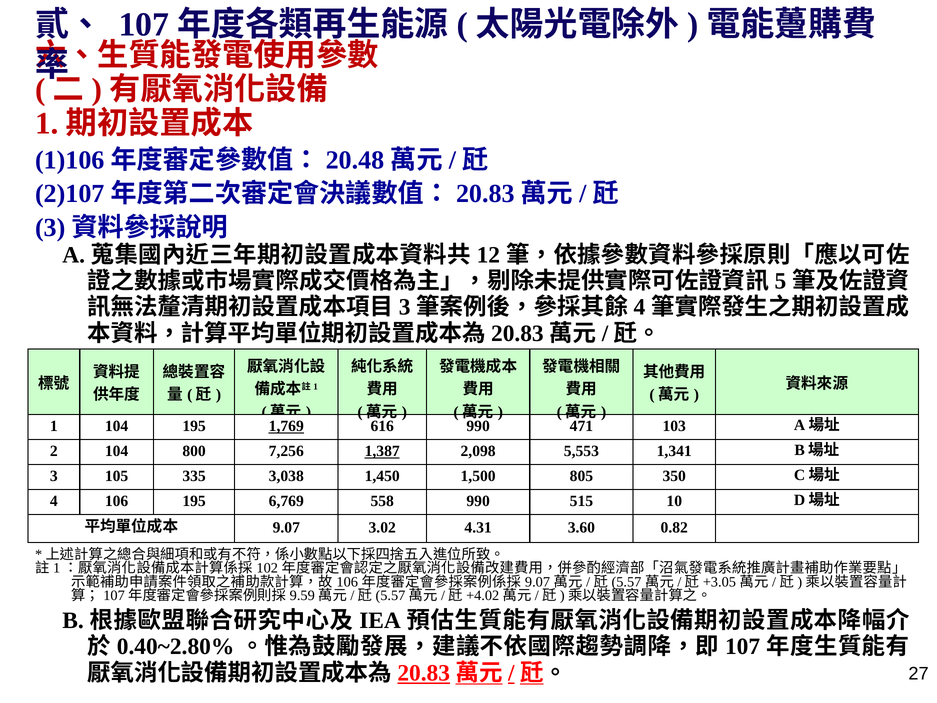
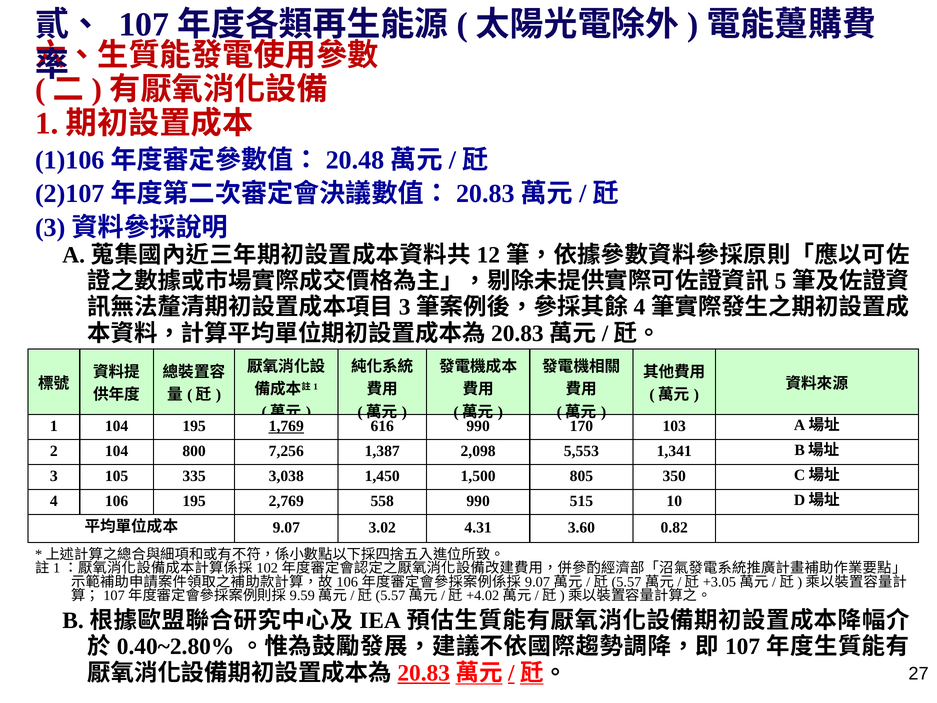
471: 471 -> 170
1,387 underline: present -> none
6,769: 6,769 -> 2,769
